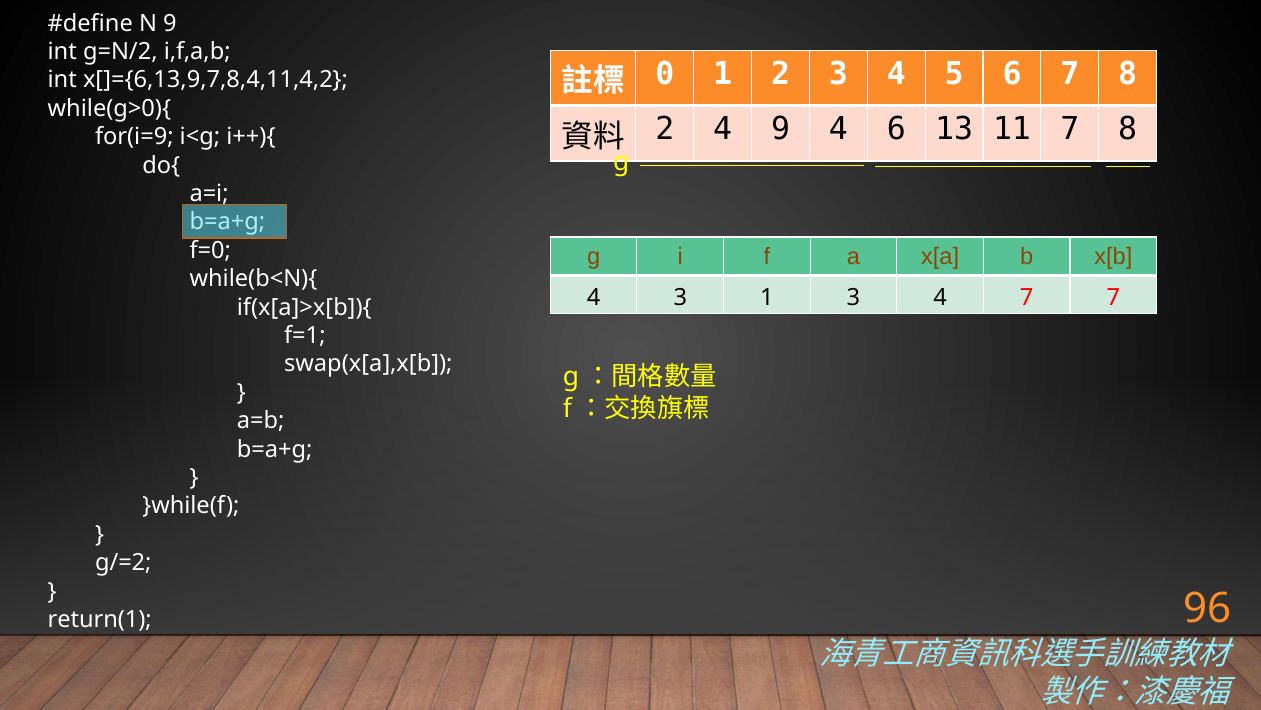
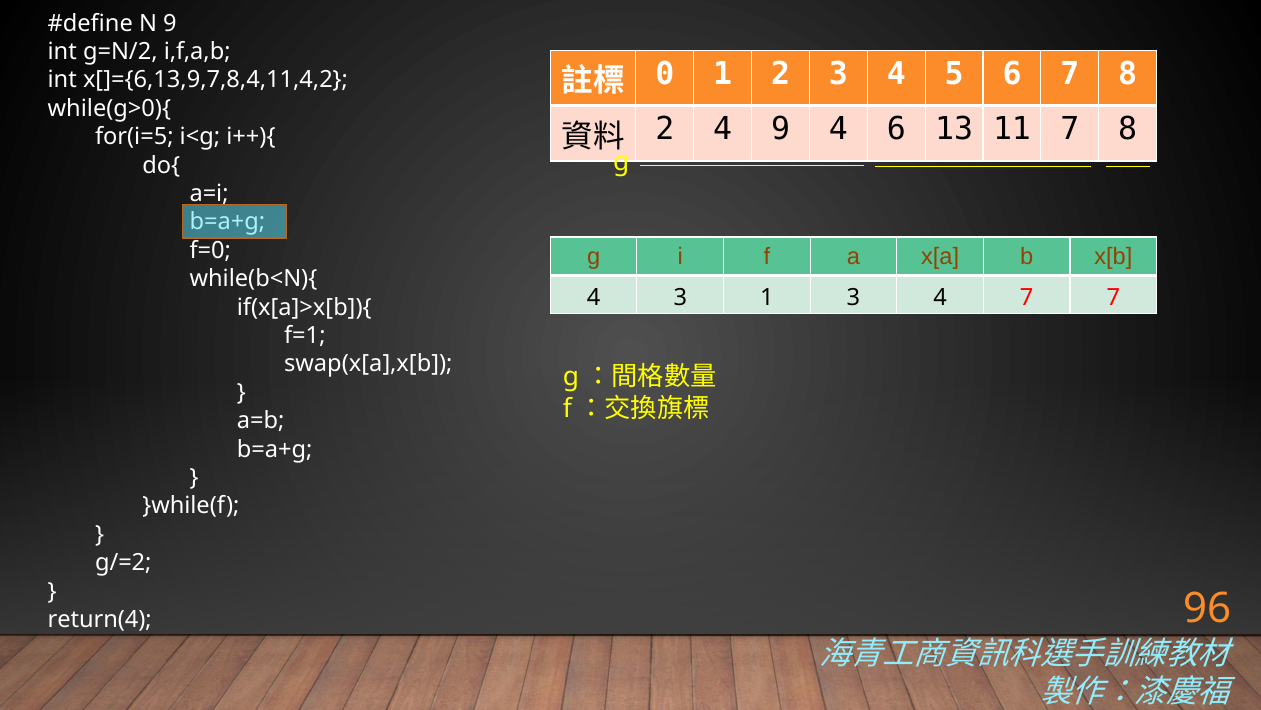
for(i=9: for(i=9 -> for(i=5
return(1: return(1 -> return(4
